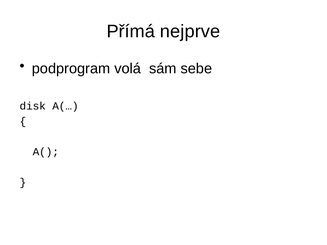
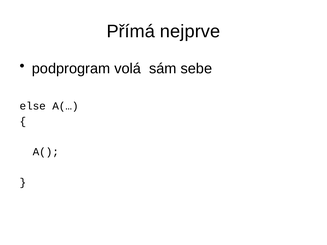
disk: disk -> else
